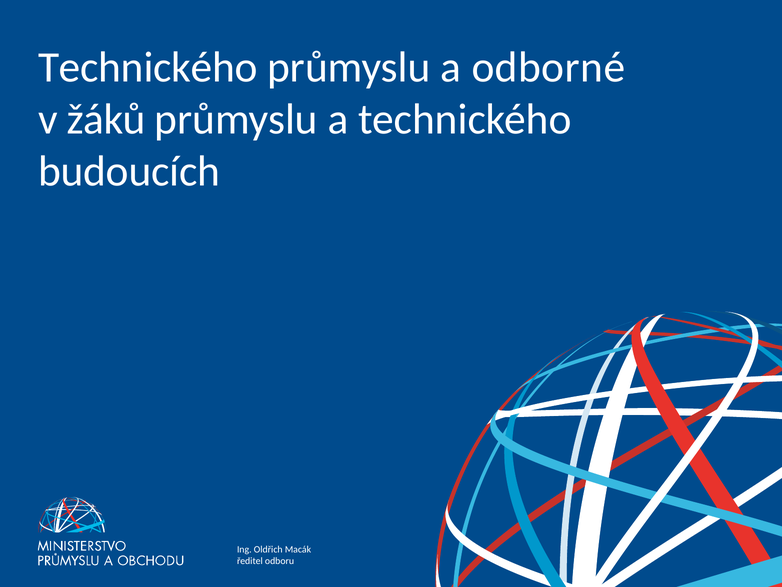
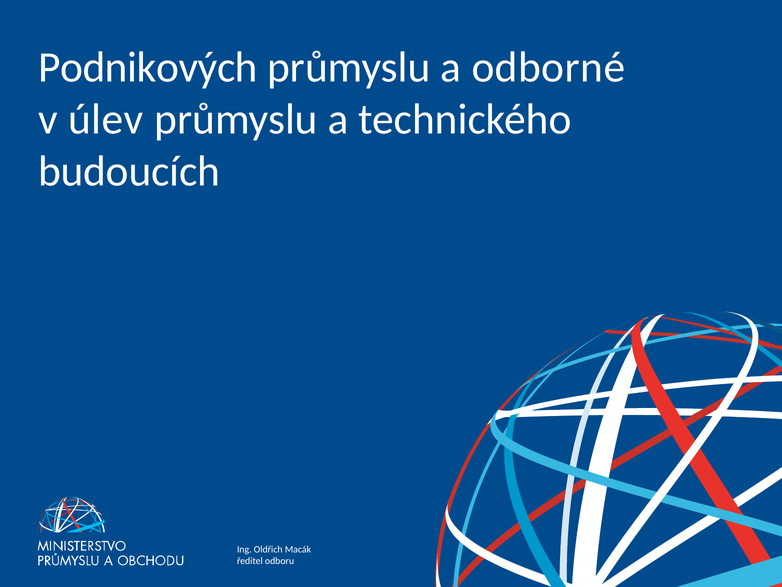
Technického at (148, 67): Technického -> Podnikových
žáků: žáků -> úlev
